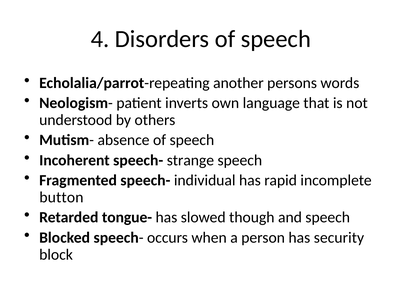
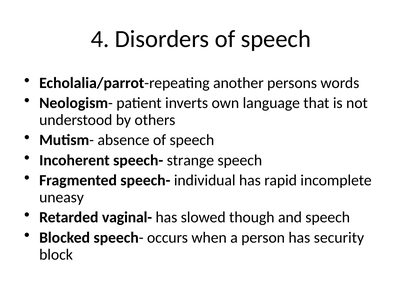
button: button -> uneasy
tongue-: tongue- -> vaginal-
